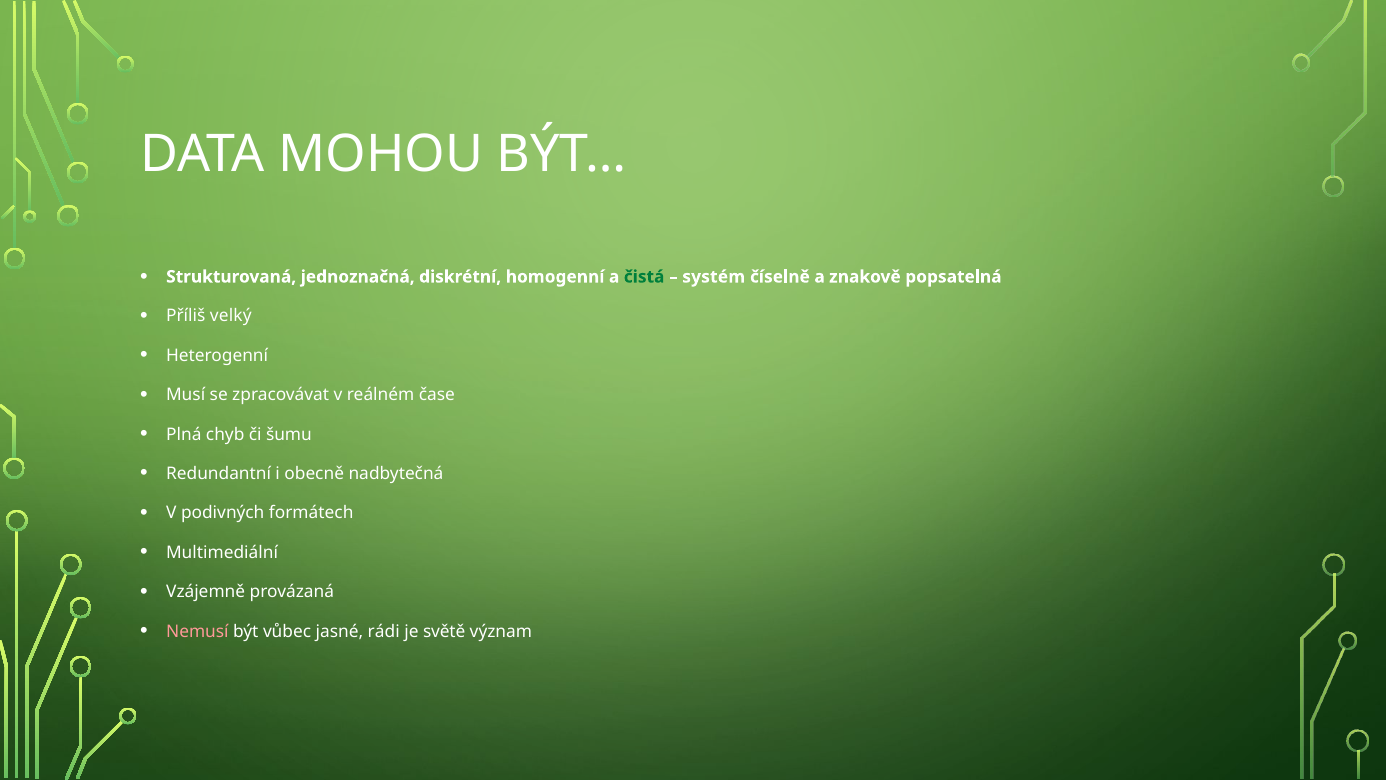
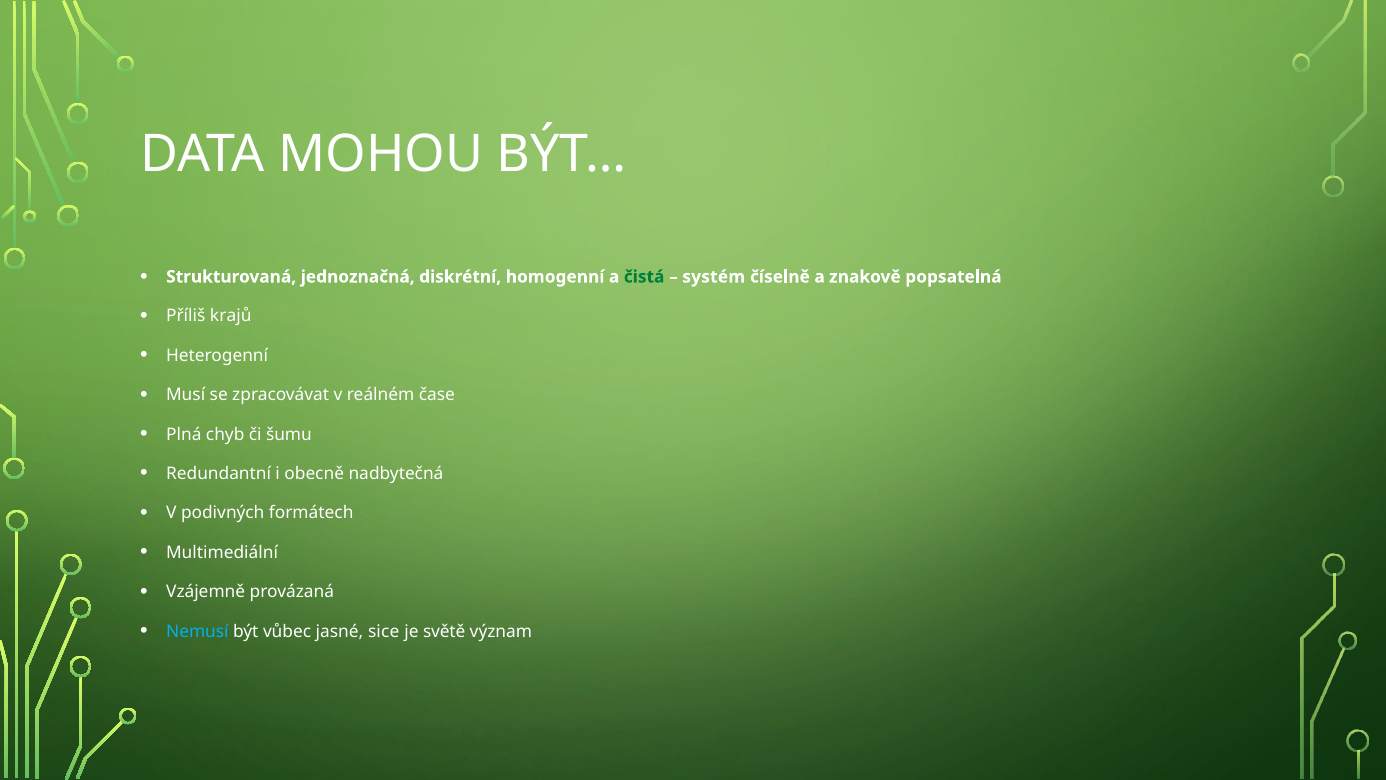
velký: velký -> krajů
Nemusí colour: pink -> light blue
rádi: rádi -> sice
